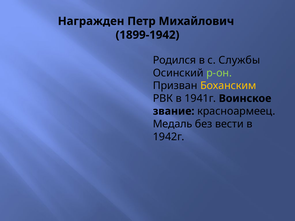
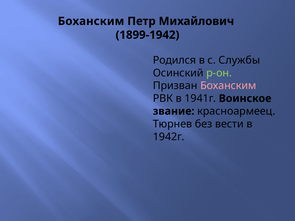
Награжден at (91, 21): Награжден -> Боханским
Боханским at (228, 86) colour: yellow -> pink
Медаль: Медаль -> Тюрнев
